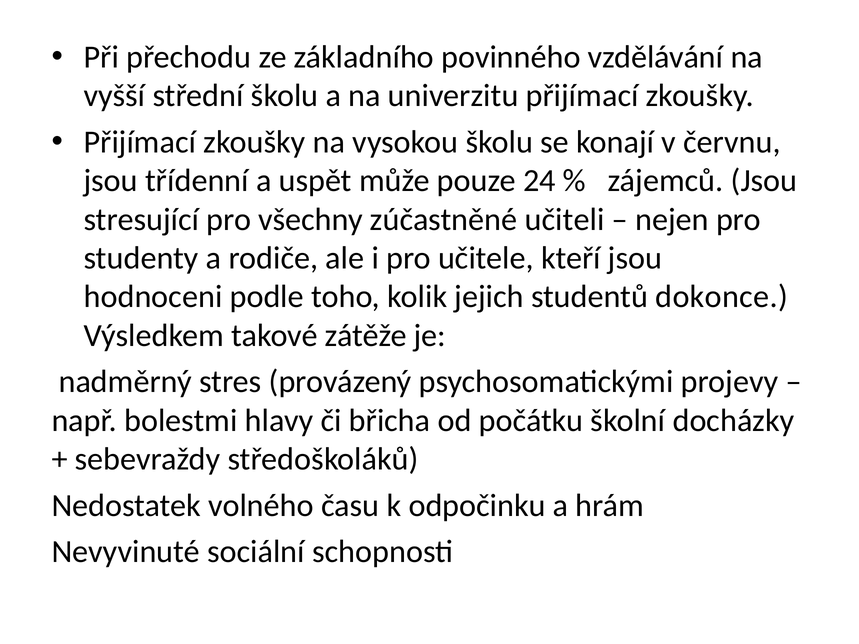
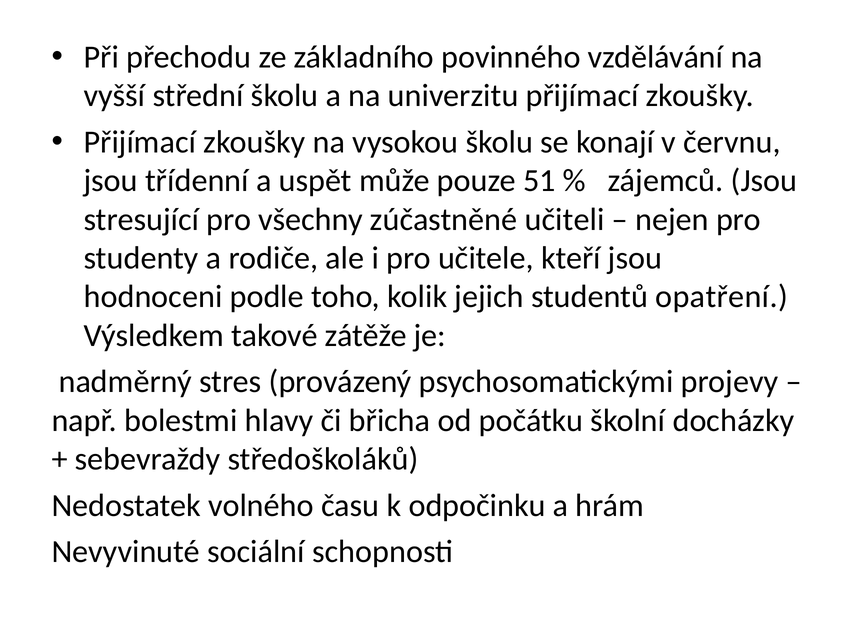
24: 24 -> 51
dokonce: dokonce -> opatření
